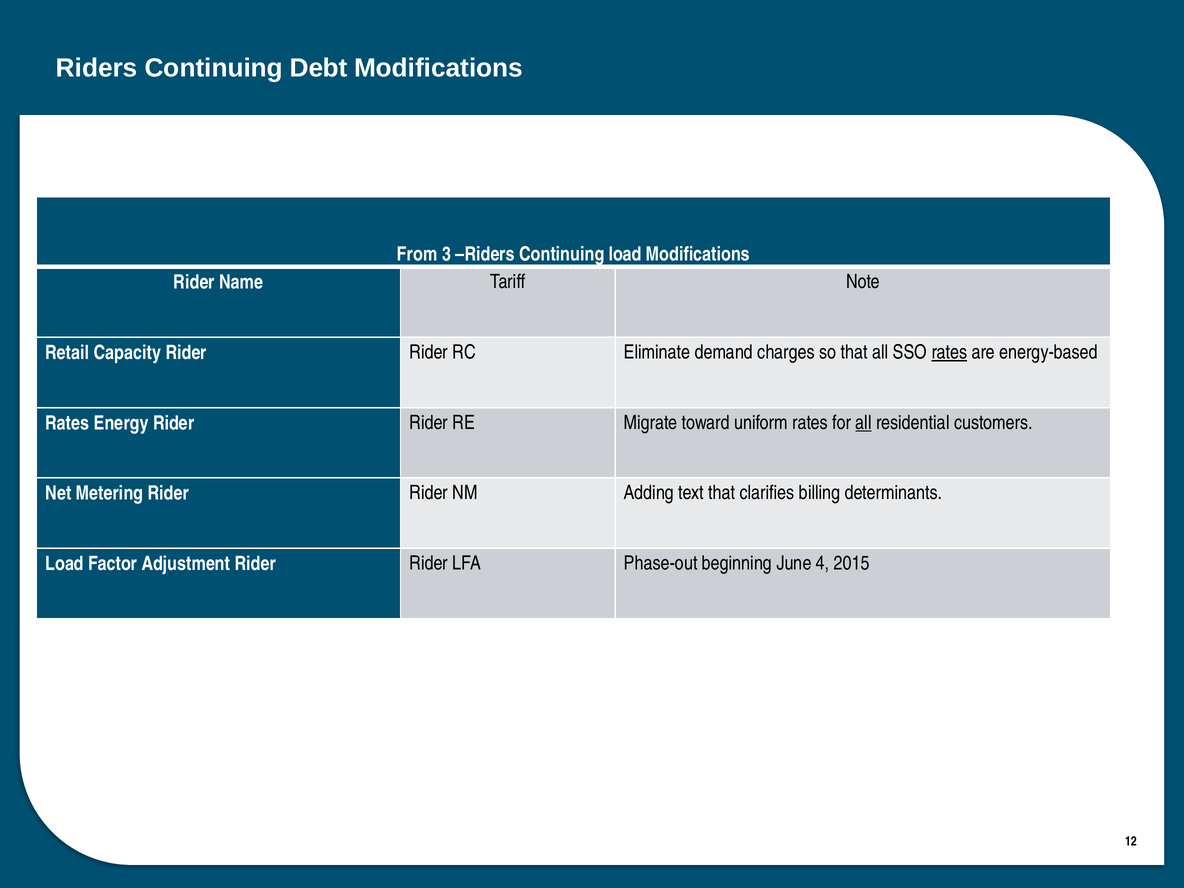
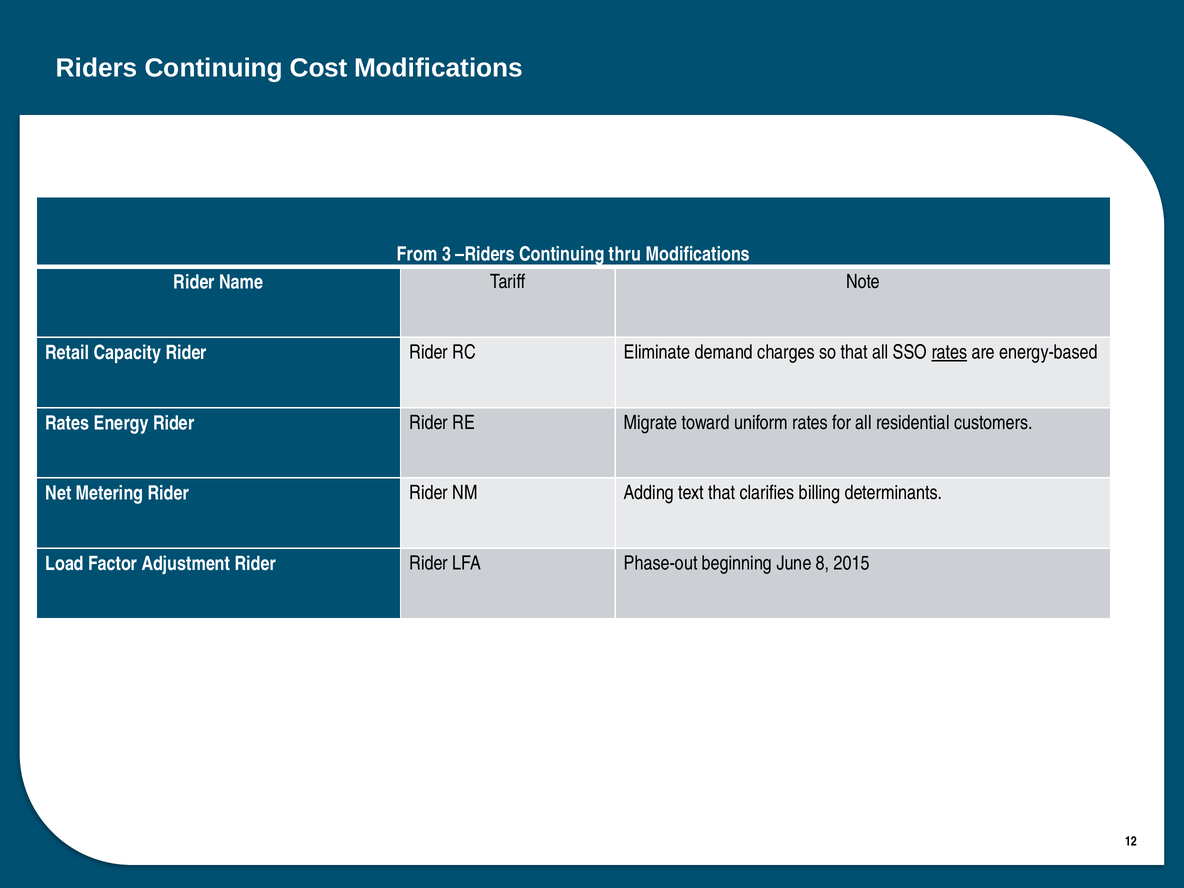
Debt: Debt -> Cost
Continuing load: load -> thru
all at (864, 423) underline: present -> none
4: 4 -> 8
